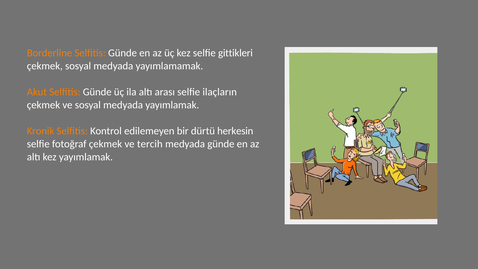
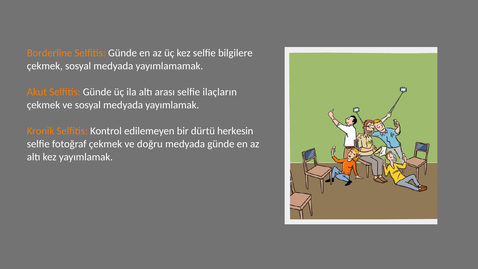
gittikleri: gittikleri -> bilgilere
tercih: tercih -> doğru
